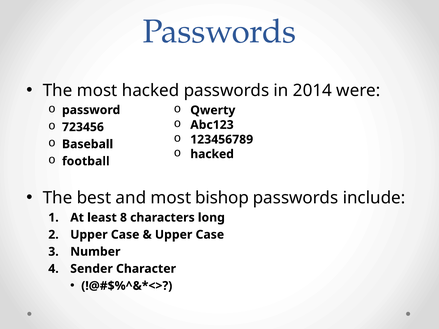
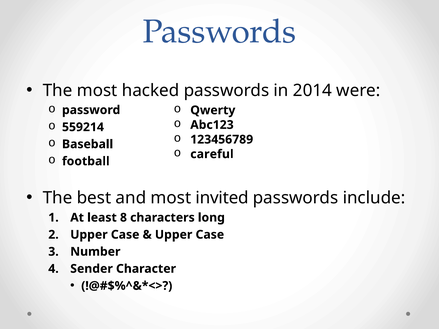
723456: 723456 -> 559214
hacked at (212, 154): hacked -> careful
bishop: bishop -> invited
